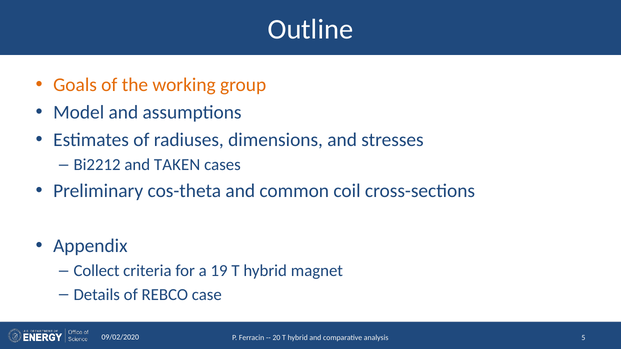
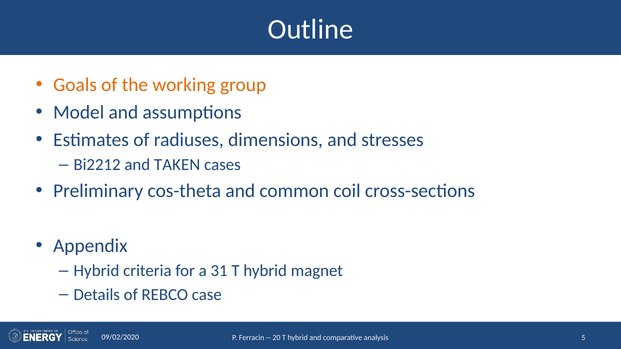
Collect at (97, 271): Collect -> Hybrid
19: 19 -> 31
